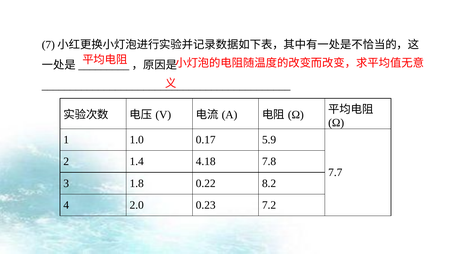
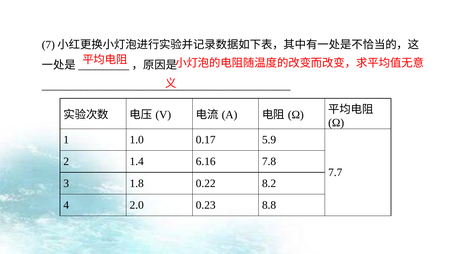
4.18: 4.18 -> 6.16
7.2: 7.2 -> 8.8
